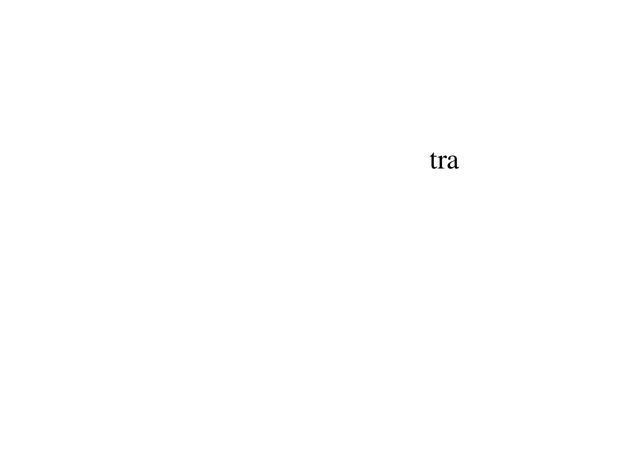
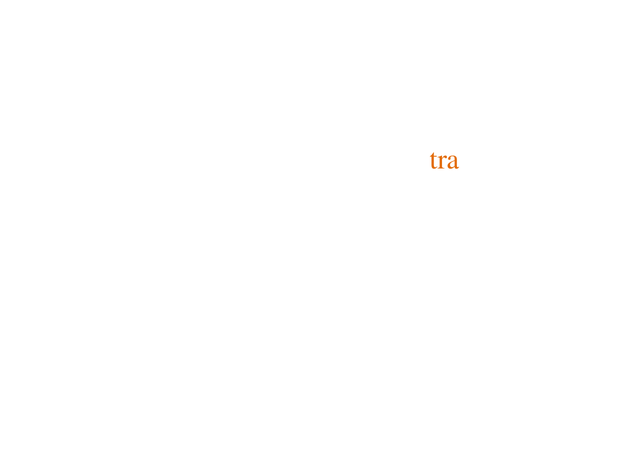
tra colour: black -> orange
